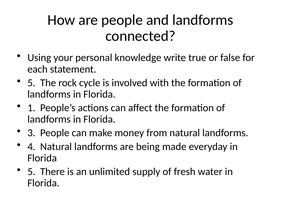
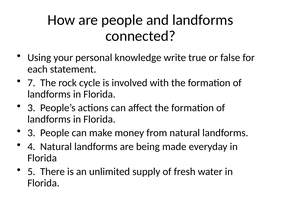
5 at (31, 83): 5 -> 7
1 at (31, 108): 1 -> 3
